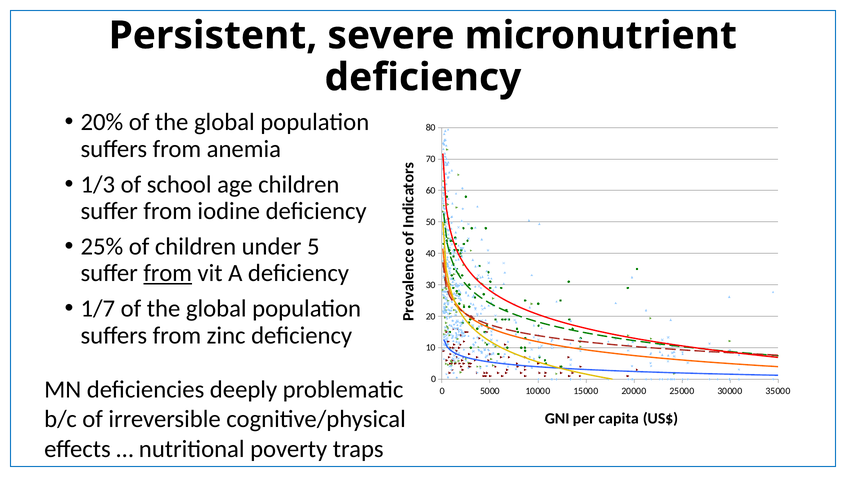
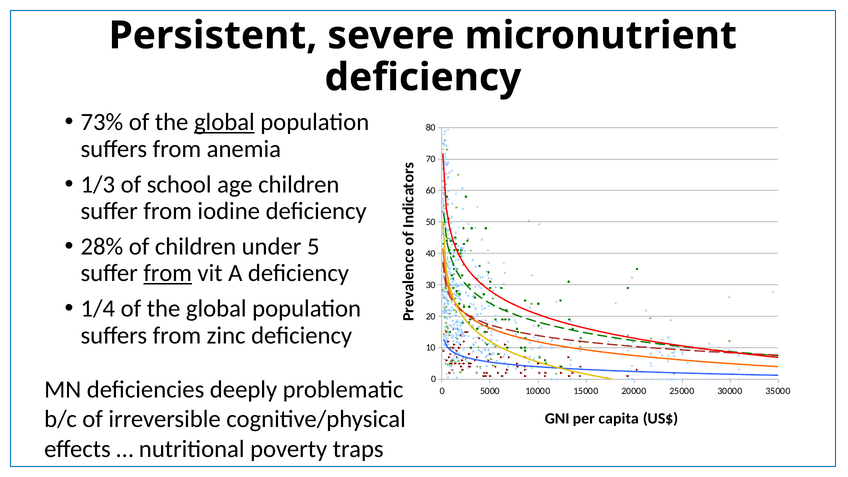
20%: 20% -> 73%
global at (224, 122) underline: none -> present
25%: 25% -> 28%
1/7: 1/7 -> 1/4
